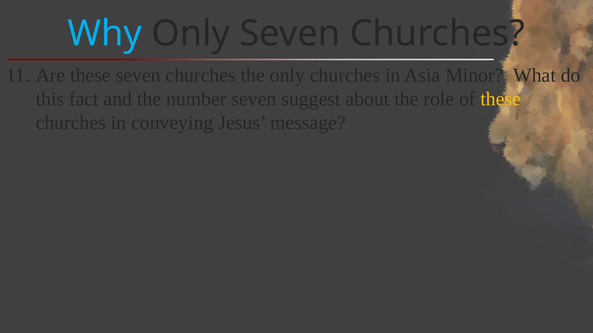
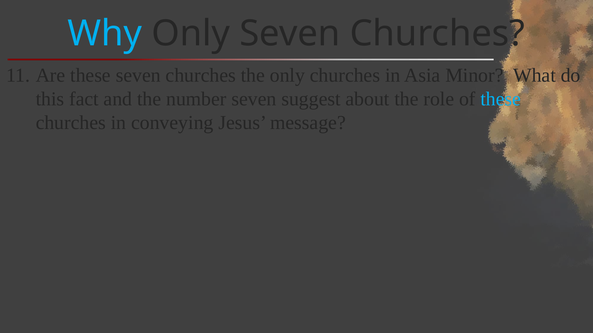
these at (501, 99) colour: yellow -> light blue
